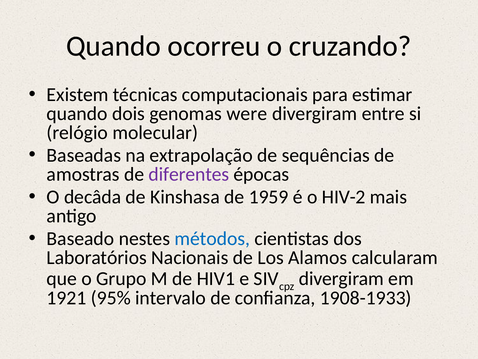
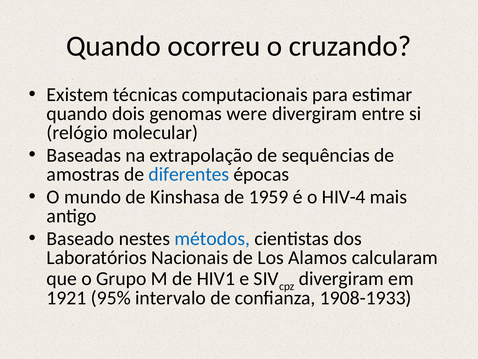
diferentes colour: purple -> blue
decâda: decâda -> mundo
HIV-2: HIV-2 -> HIV-4
